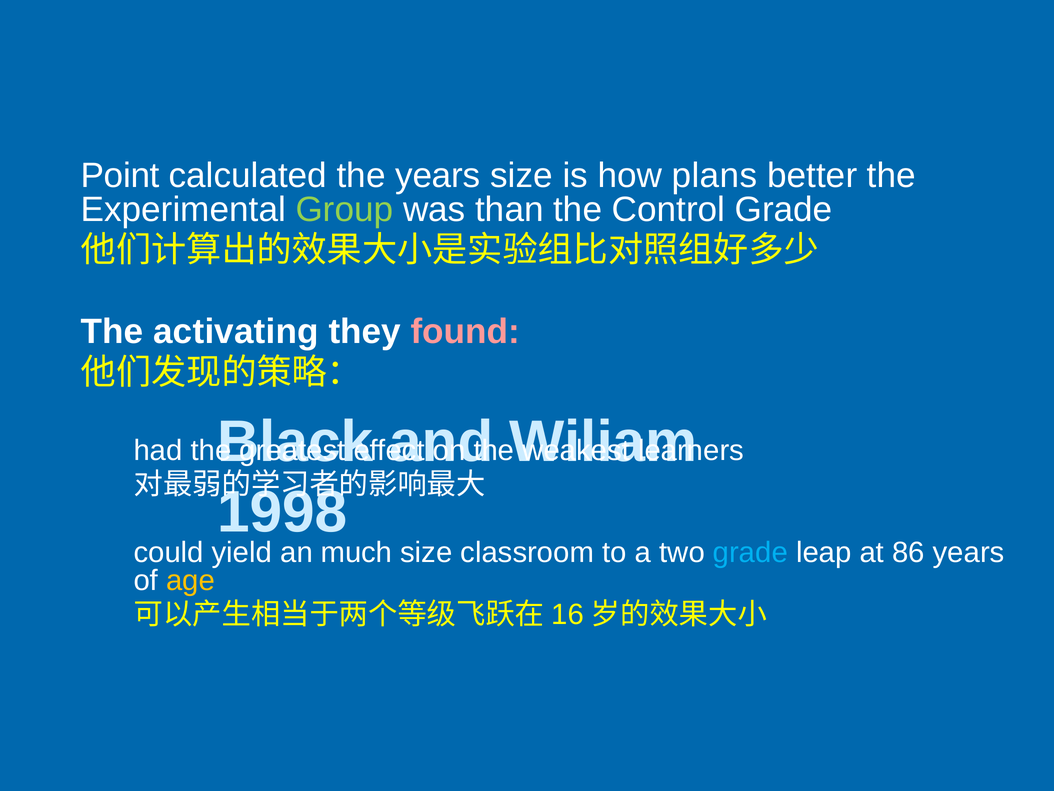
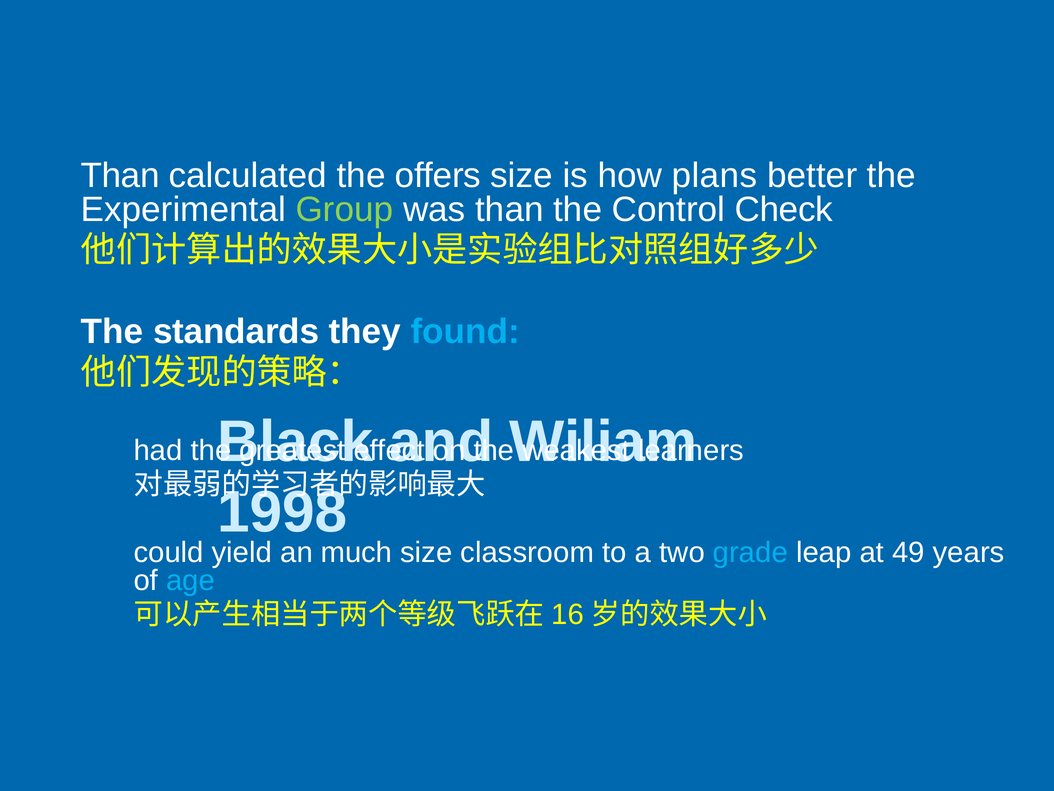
Point at (120, 176): Point -> Than
the years: years -> offers
Control Grade: Grade -> Check
activating: activating -> standards
found colour: pink -> light blue
86: 86 -> 49
age colour: yellow -> light blue
